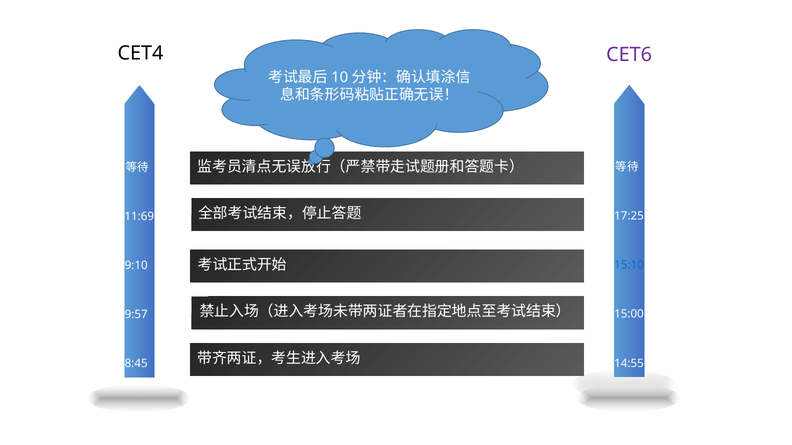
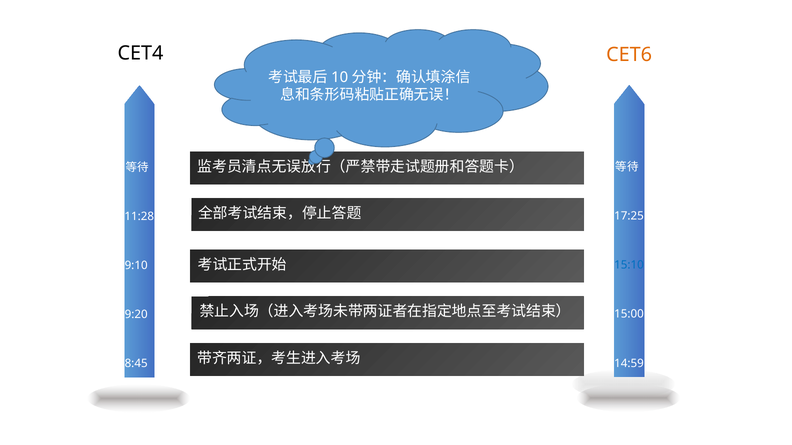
CET6 colour: purple -> orange
11:69: 11:69 -> 11:28
9:57: 9:57 -> 9:20
14:55: 14:55 -> 14:59
